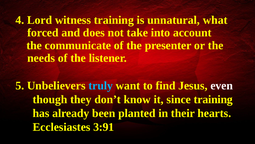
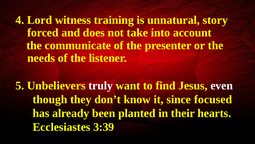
what: what -> story
truly colour: light blue -> white
since training: training -> focused
3:91: 3:91 -> 3:39
